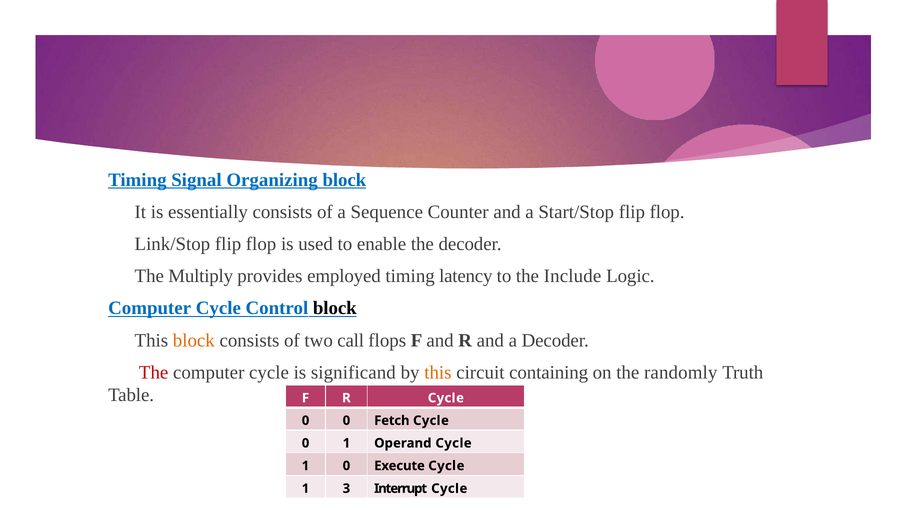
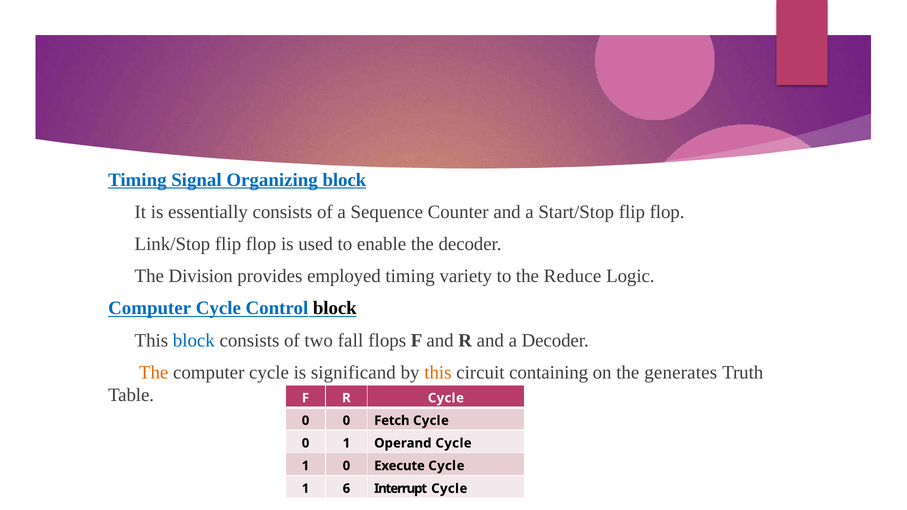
Multiply: Multiply -> Division
latency: latency -> variety
Include: Include -> Reduce
block at (194, 341) colour: orange -> blue
call: call -> fall
The at (154, 373) colour: red -> orange
randomly: randomly -> generates
3: 3 -> 6
